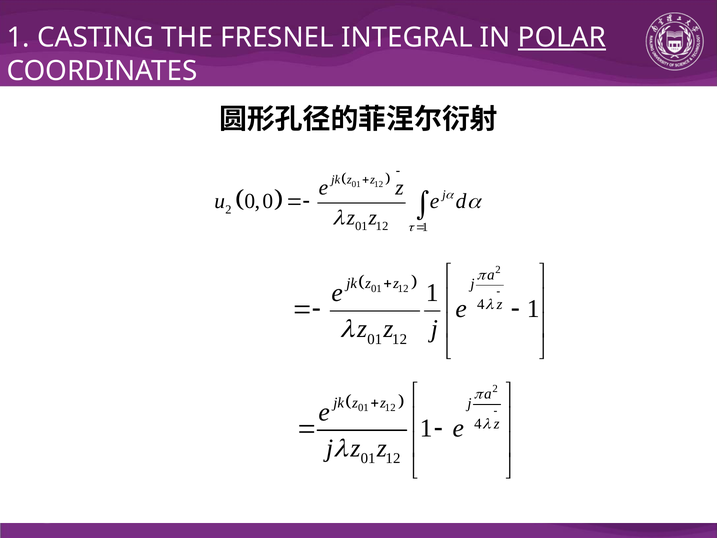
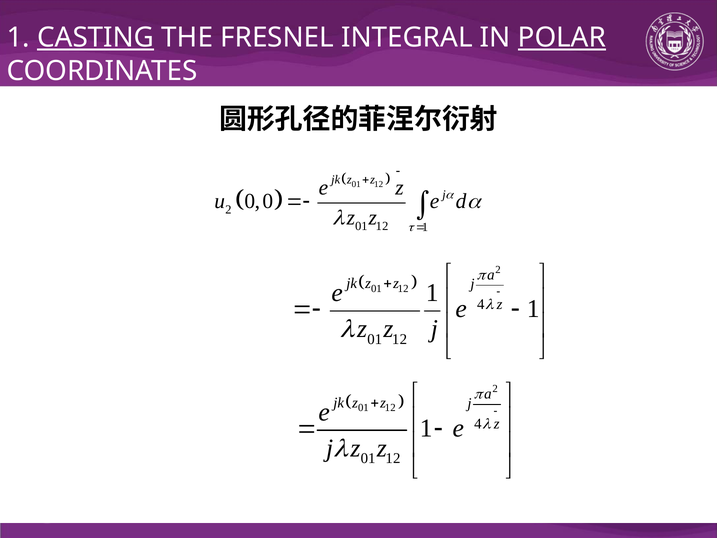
CASTING underline: none -> present
